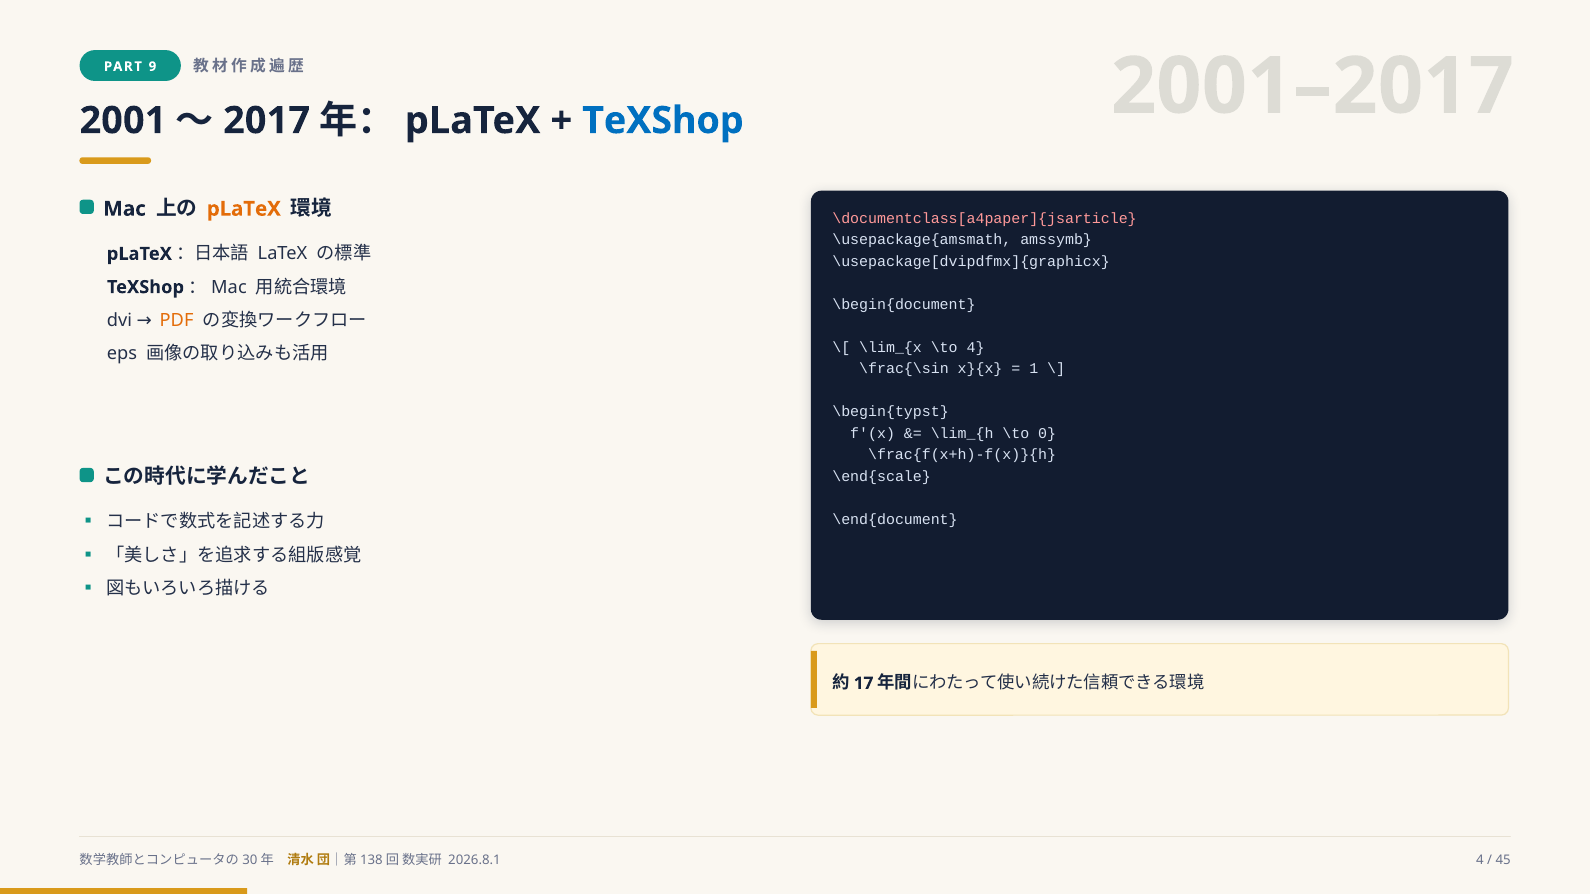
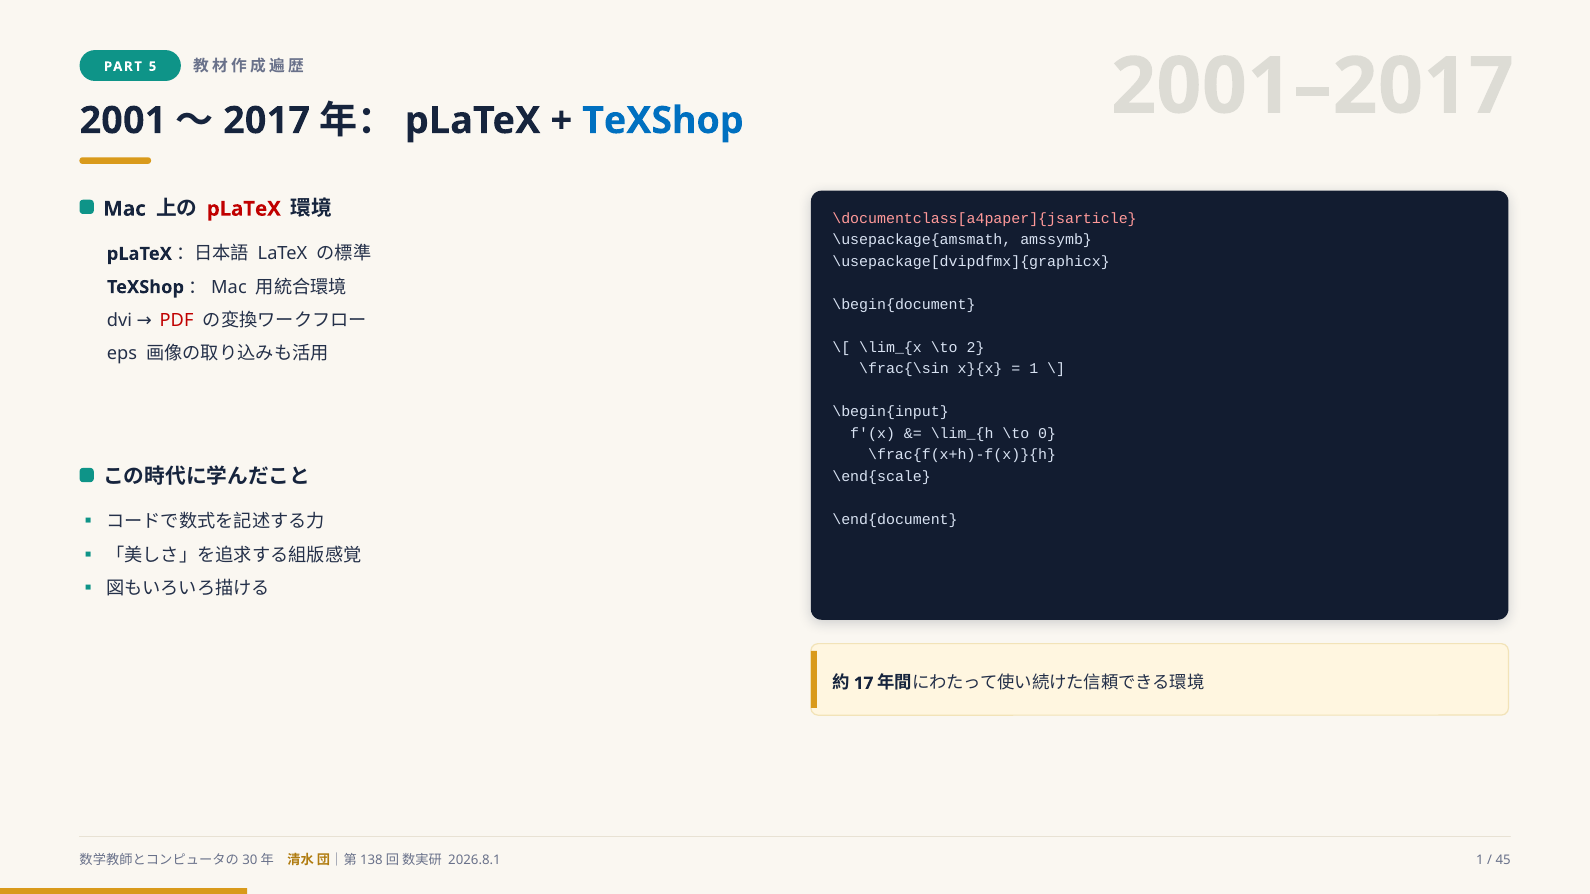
9: 9 -> 5
pLaTeX at (244, 209) colour: orange -> red
PDF colour: orange -> red
\to 4: 4 -> 2
\begin{typst: \begin{typst -> \begin{input
2026.8.1 4: 4 -> 1
